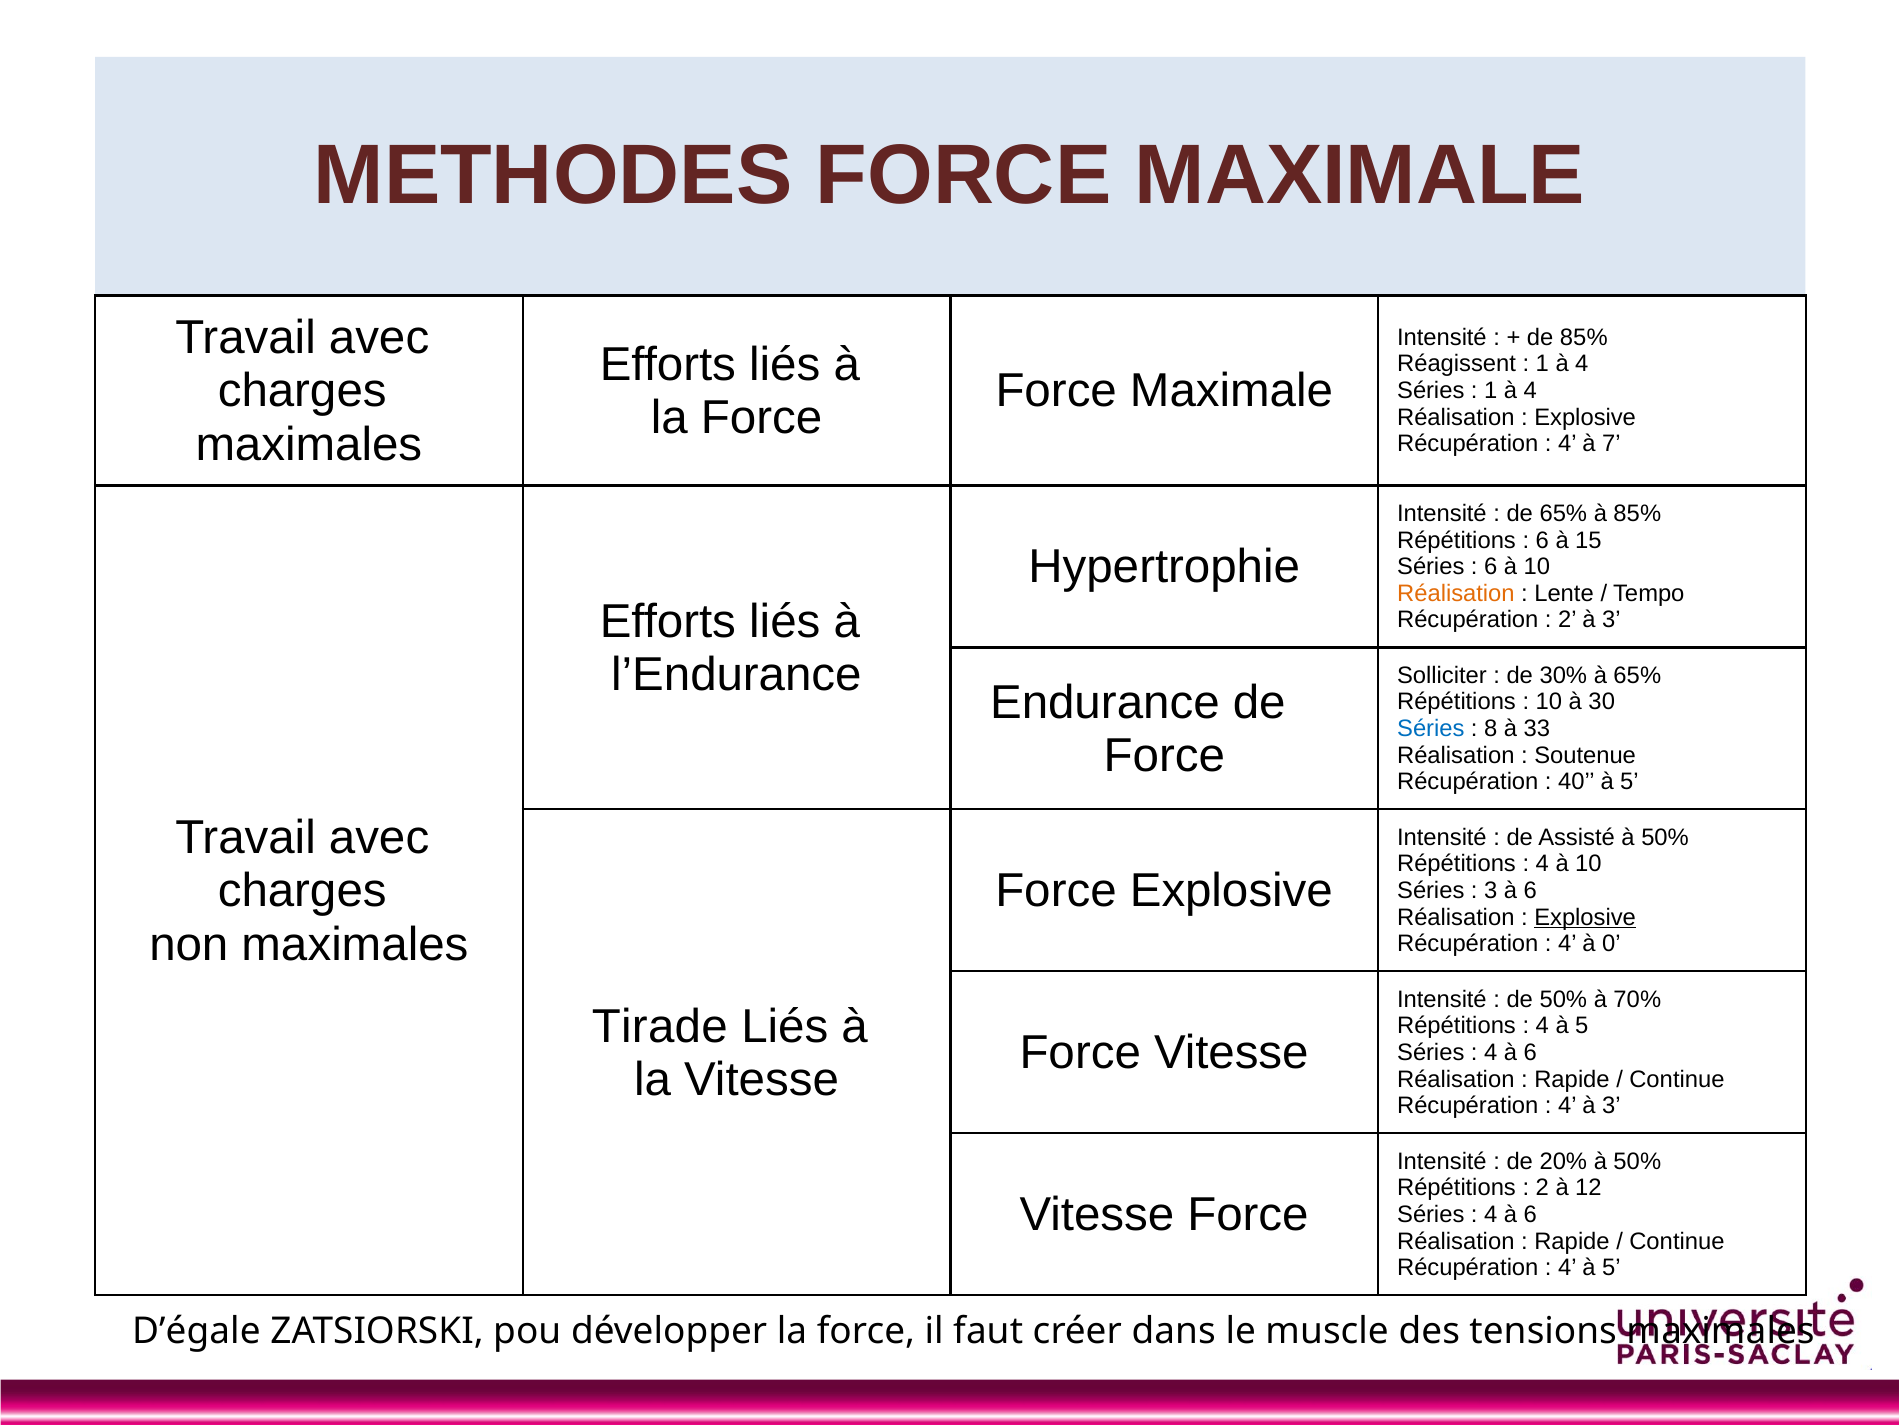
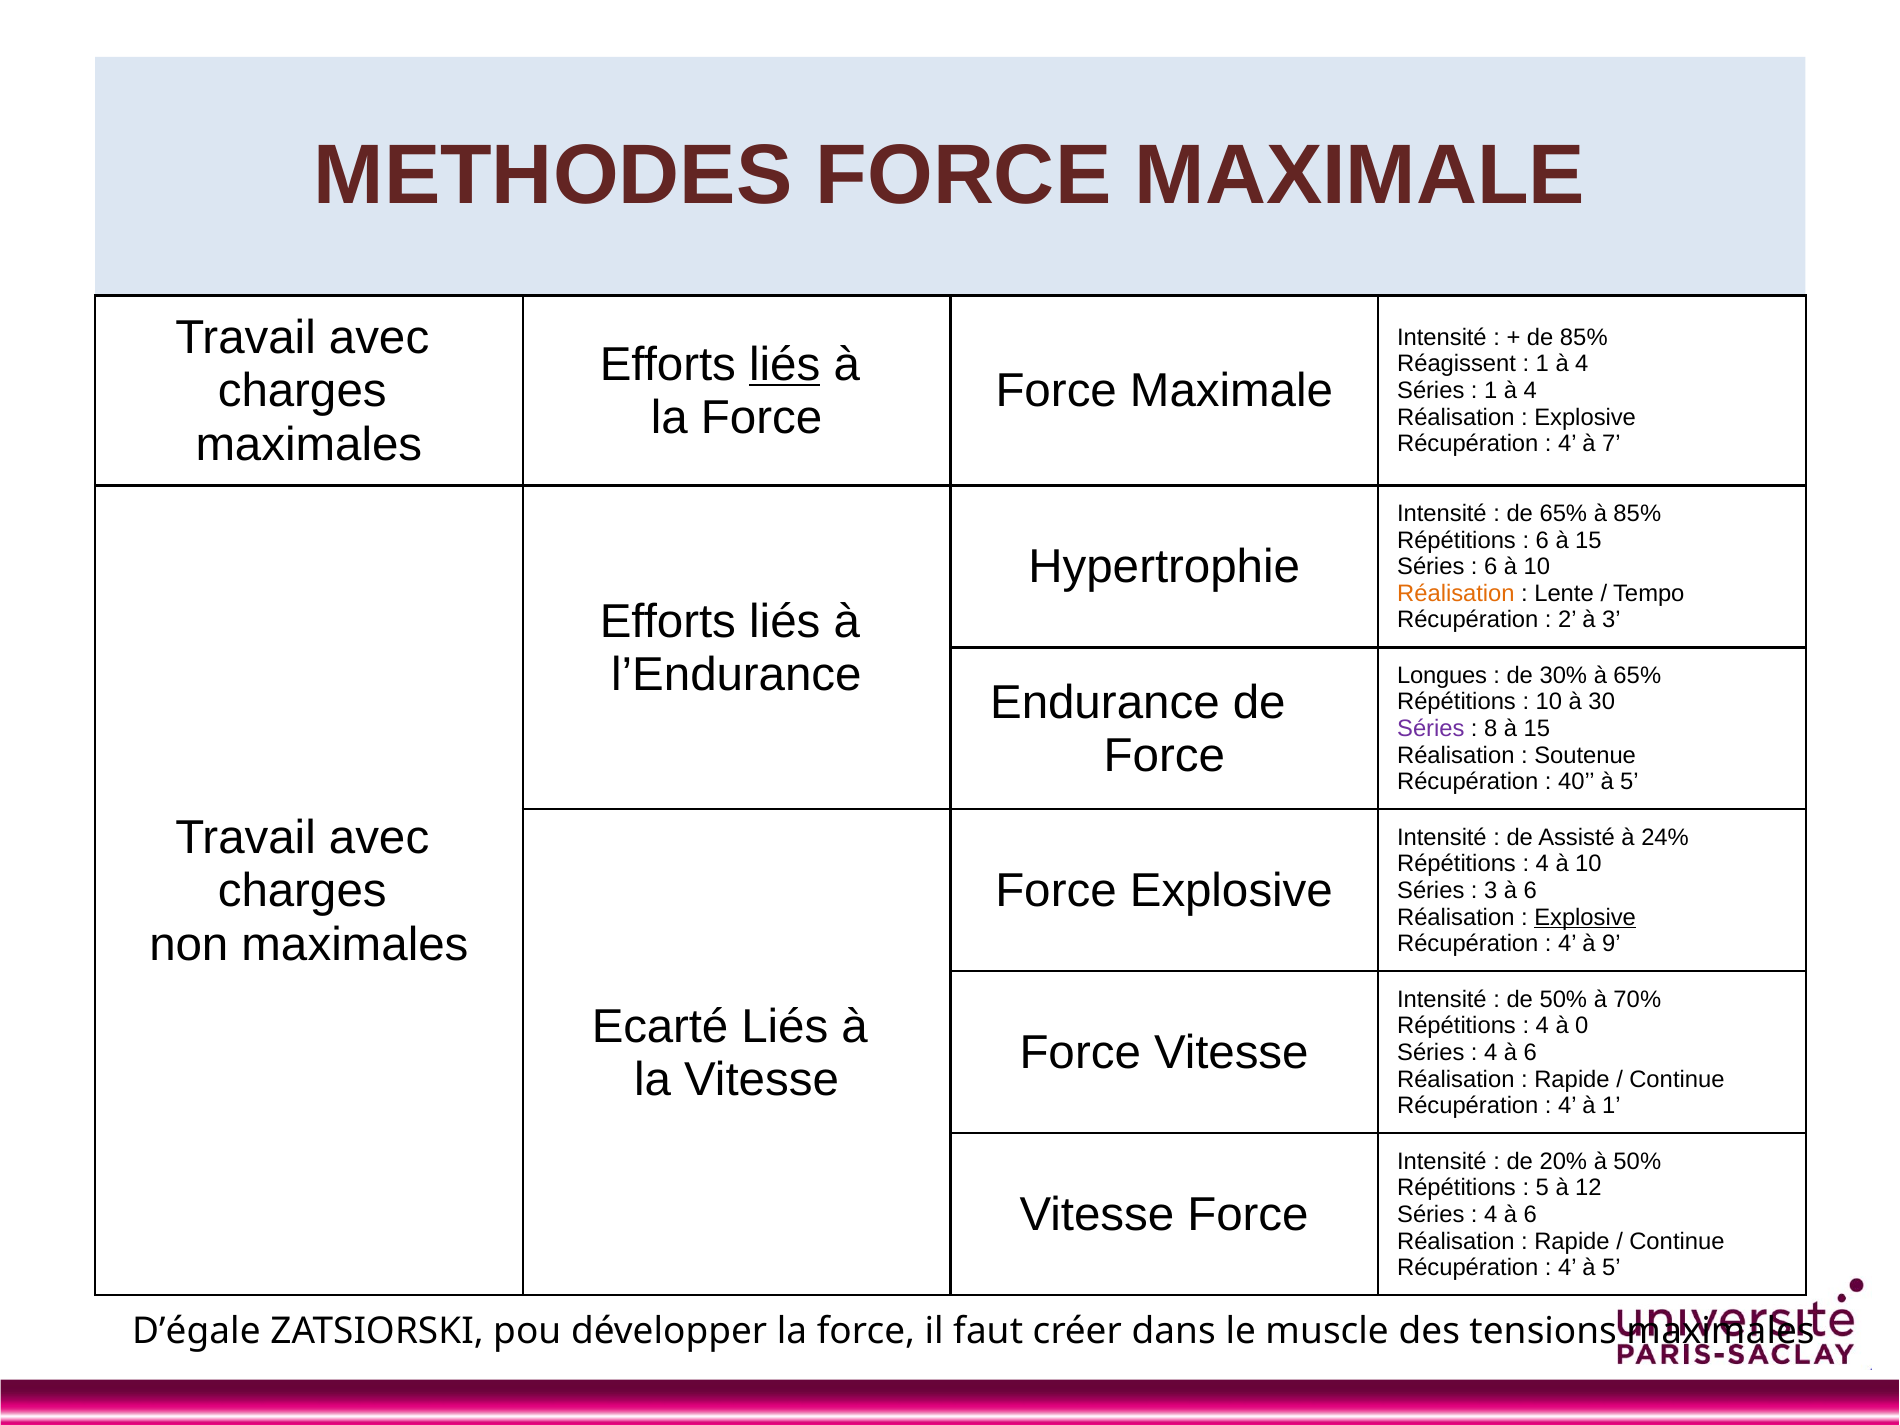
liés at (785, 365) underline: none -> present
Solliciter: Solliciter -> Longues
Séries at (1431, 729) colour: blue -> purple
8 à 33: 33 -> 15
Assisté à 50%: 50% -> 24%
0: 0 -> 9
Tirade: Tirade -> Ecarté
5 at (1582, 1026): 5 -> 0
4 à 3: 3 -> 1
2 at (1542, 1188): 2 -> 5
